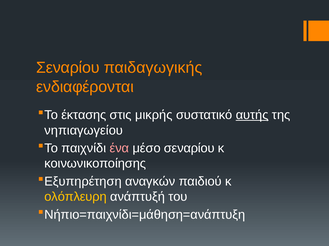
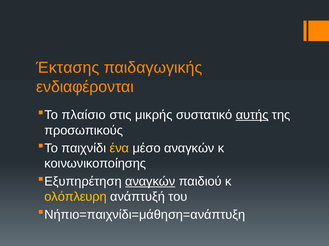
Σεναρίου at (68, 68): Σεναρίου -> Έκτασης
έκτασης: έκτασης -> πλαίσιο
νηπιαγωγείου: νηπιαγωγείου -> προσωπικούς
ένα colour: pink -> yellow
μέσο σεναρίου: σεναρίου -> αναγκών
αναγκών at (150, 182) underline: none -> present
